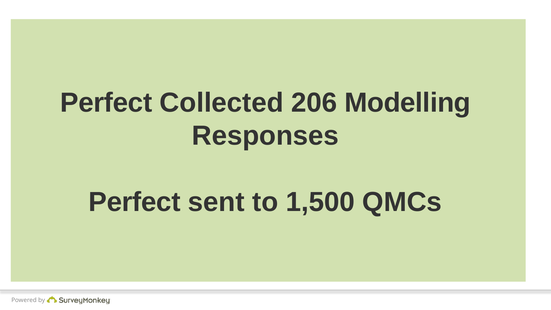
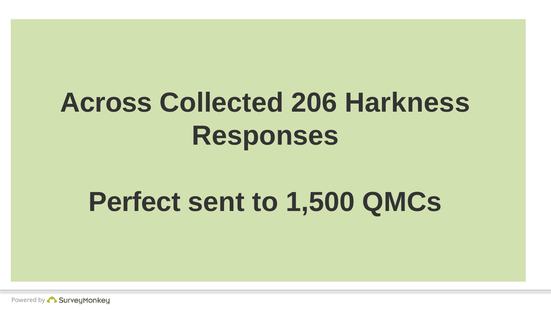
Perfect at (106, 103): Perfect -> Across
Modelling: Modelling -> Harkness
